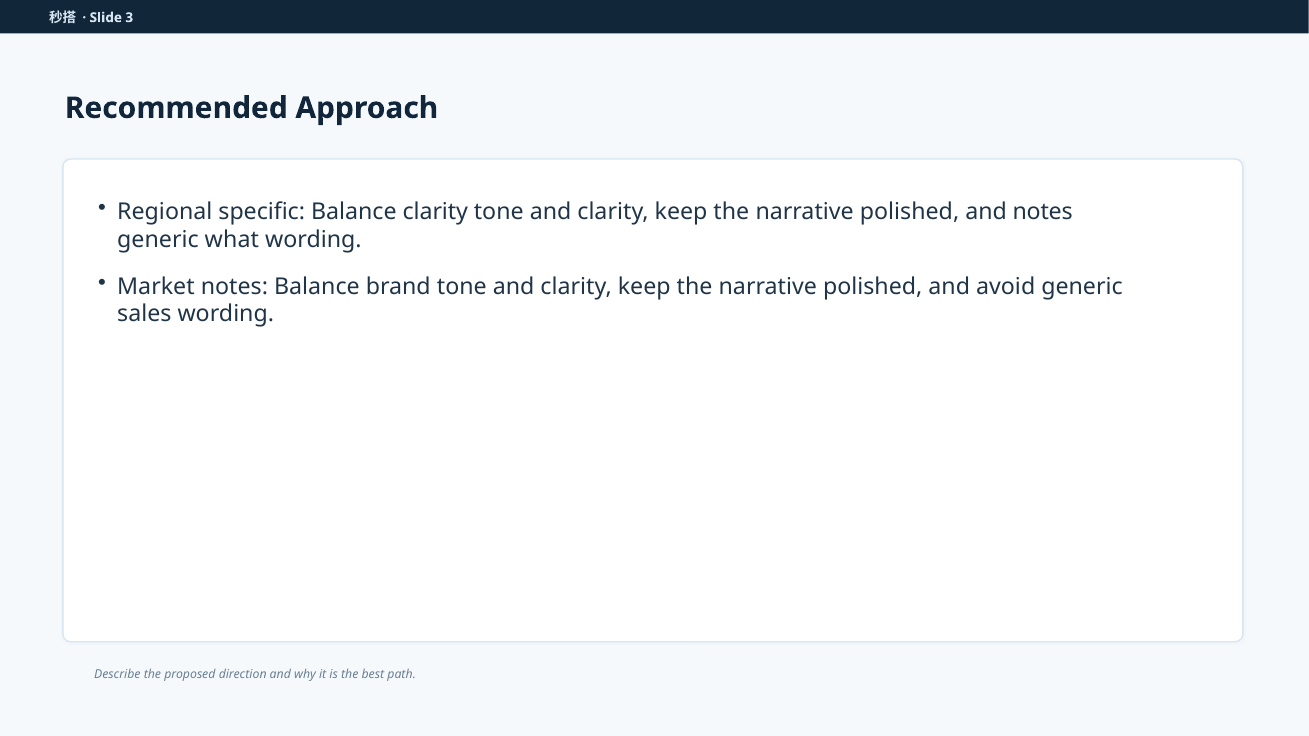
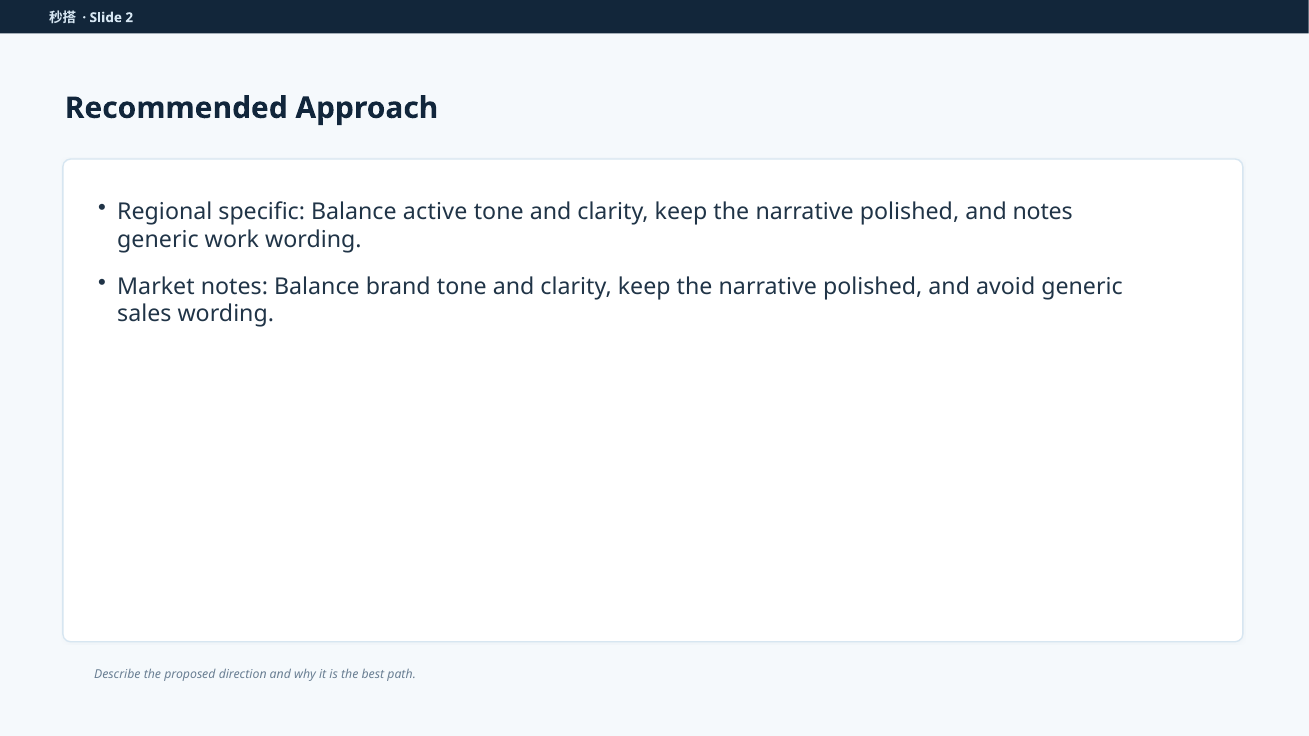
3: 3 -> 2
Balance clarity: clarity -> active
what: what -> work
